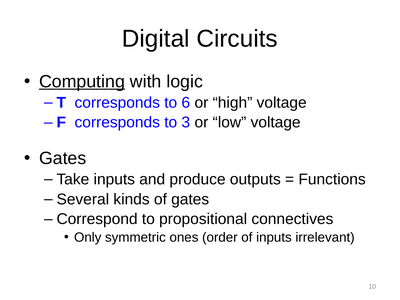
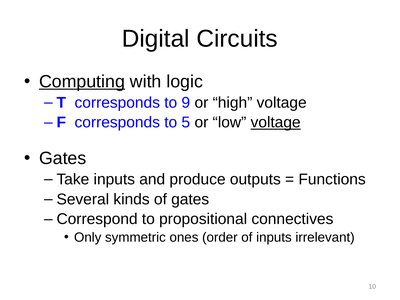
6: 6 -> 9
3: 3 -> 5
voltage at (276, 123) underline: none -> present
